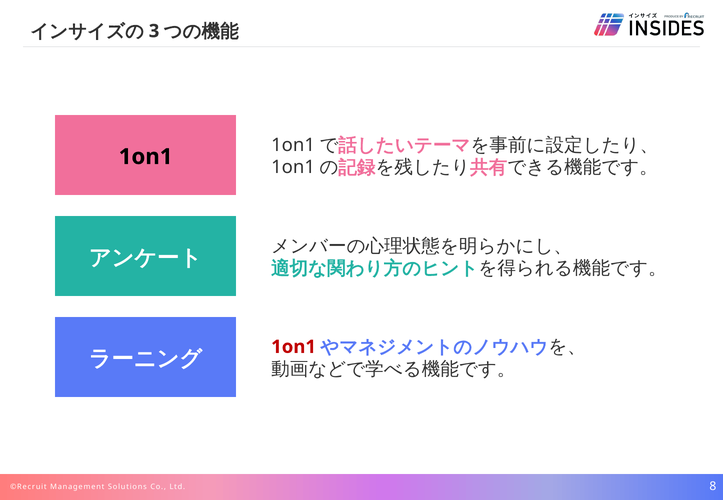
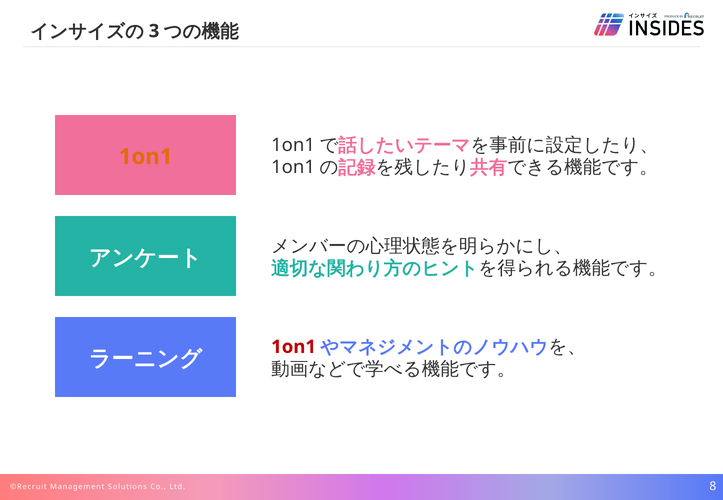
1on1 at (146, 157) colour: black -> orange
